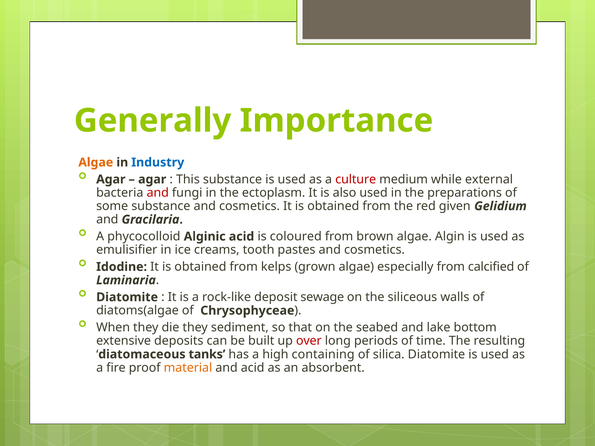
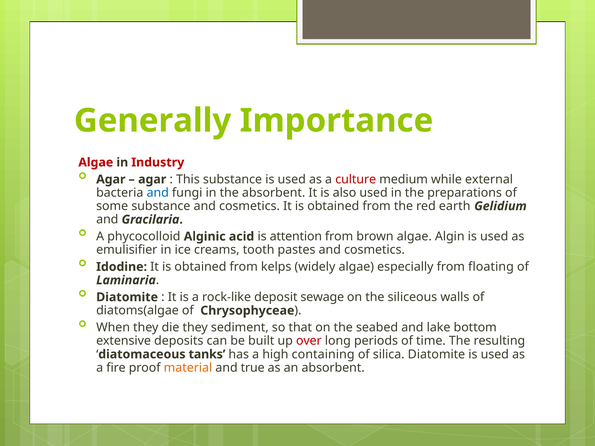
Algae at (96, 162) colour: orange -> red
Industry colour: blue -> red
and at (158, 193) colour: red -> blue
the ectoplasm: ectoplasm -> absorbent
given: given -> earth
coloured: coloured -> attention
grown: grown -> widely
calcified: calcified -> floating
and acid: acid -> true
